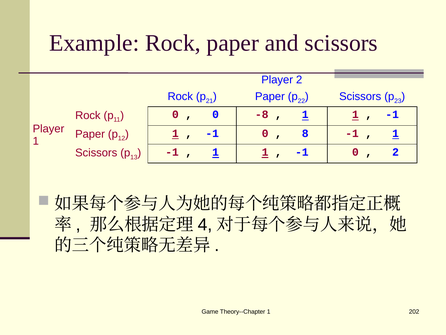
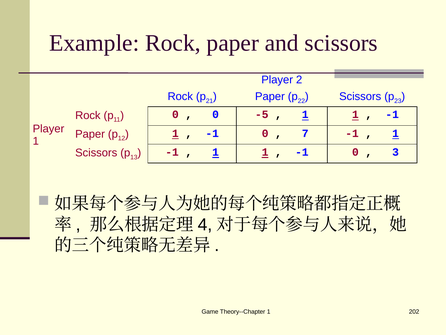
-8: -8 -> -5
8: 8 -> 7
2 at (396, 152): 2 -> 3
